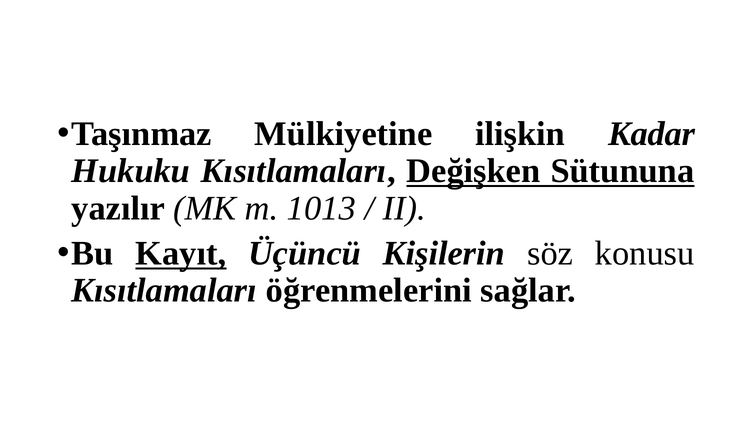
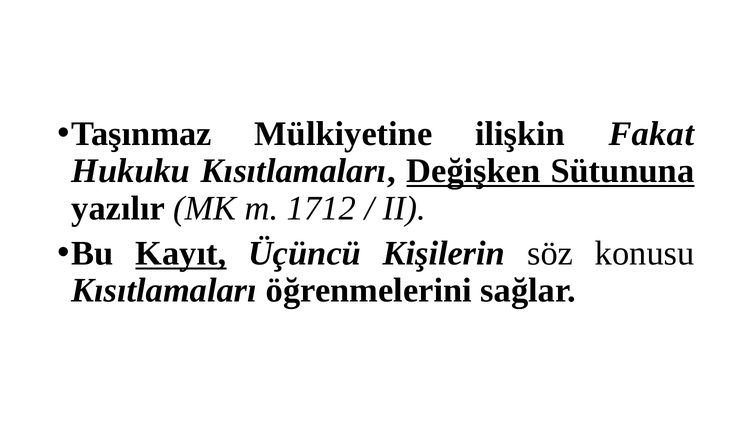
Kadar: Kadar -> Fakat
1013: 1013 -> 1712
